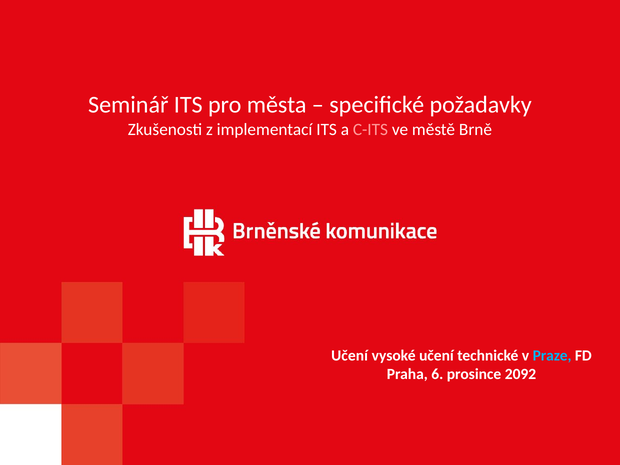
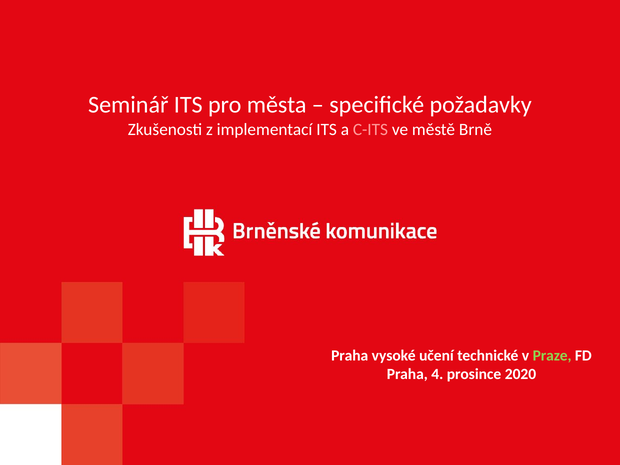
Učení at (350, 355): Učení -> Praha
Praze colour: light blue -> light green
6: 6 -> 4
2092: 2092 -> 2020
